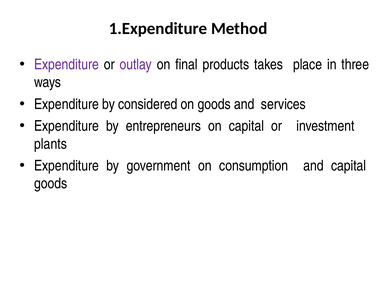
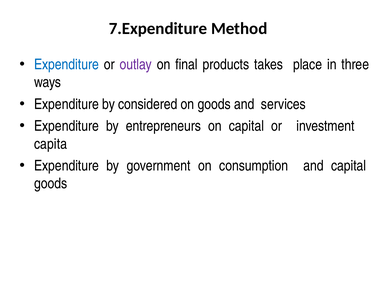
1.Expenditure: 1.Expenditure -> 7.Expenditure
Expenditure at (66, 65) colour: purple -> blue
plants: plants -> capita
